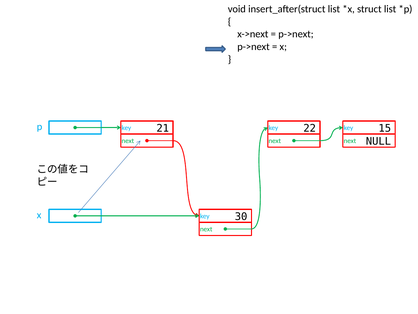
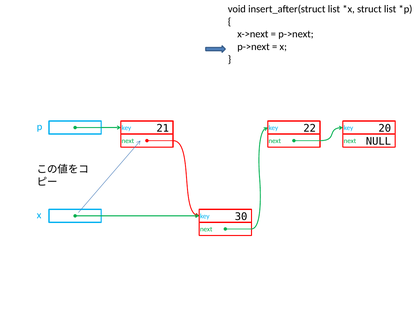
15: 15 -> 20
